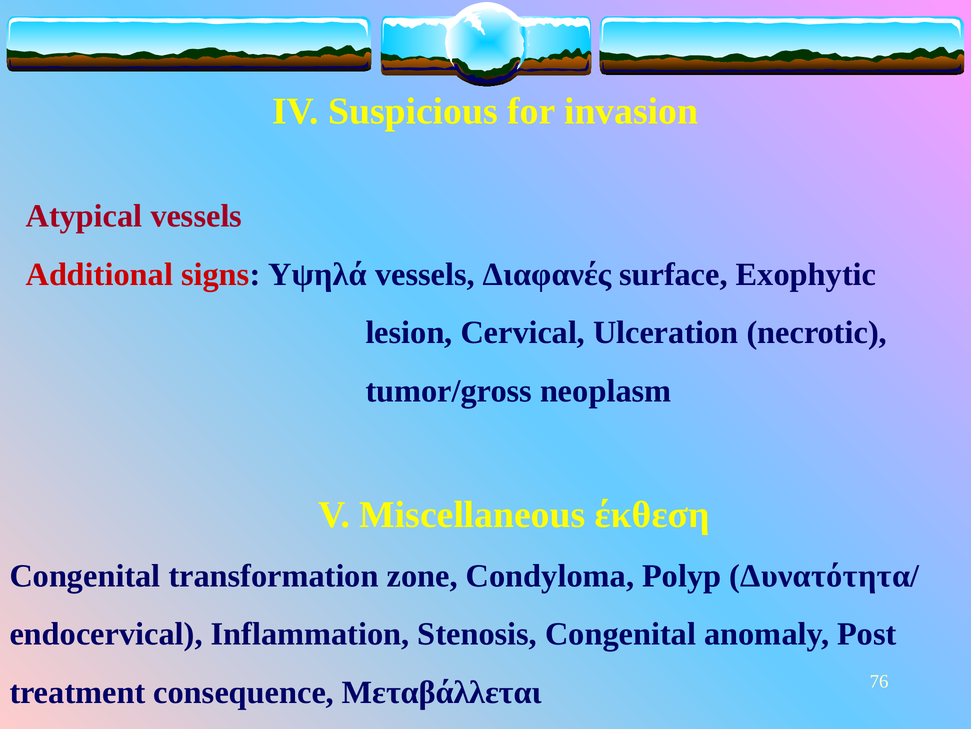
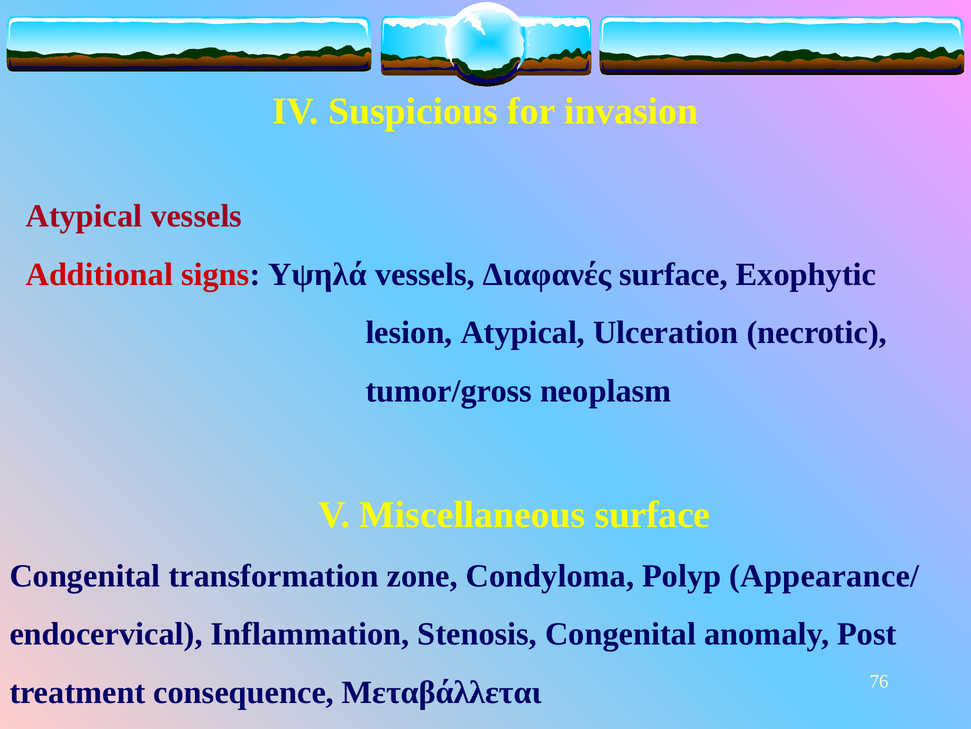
lesion Cervical: Cervical -> Atypical
Miscellaneous έκθεση: έκθεση -> surface
Δυνατότητα/: Δυνατότητα/ -> Appearance/
